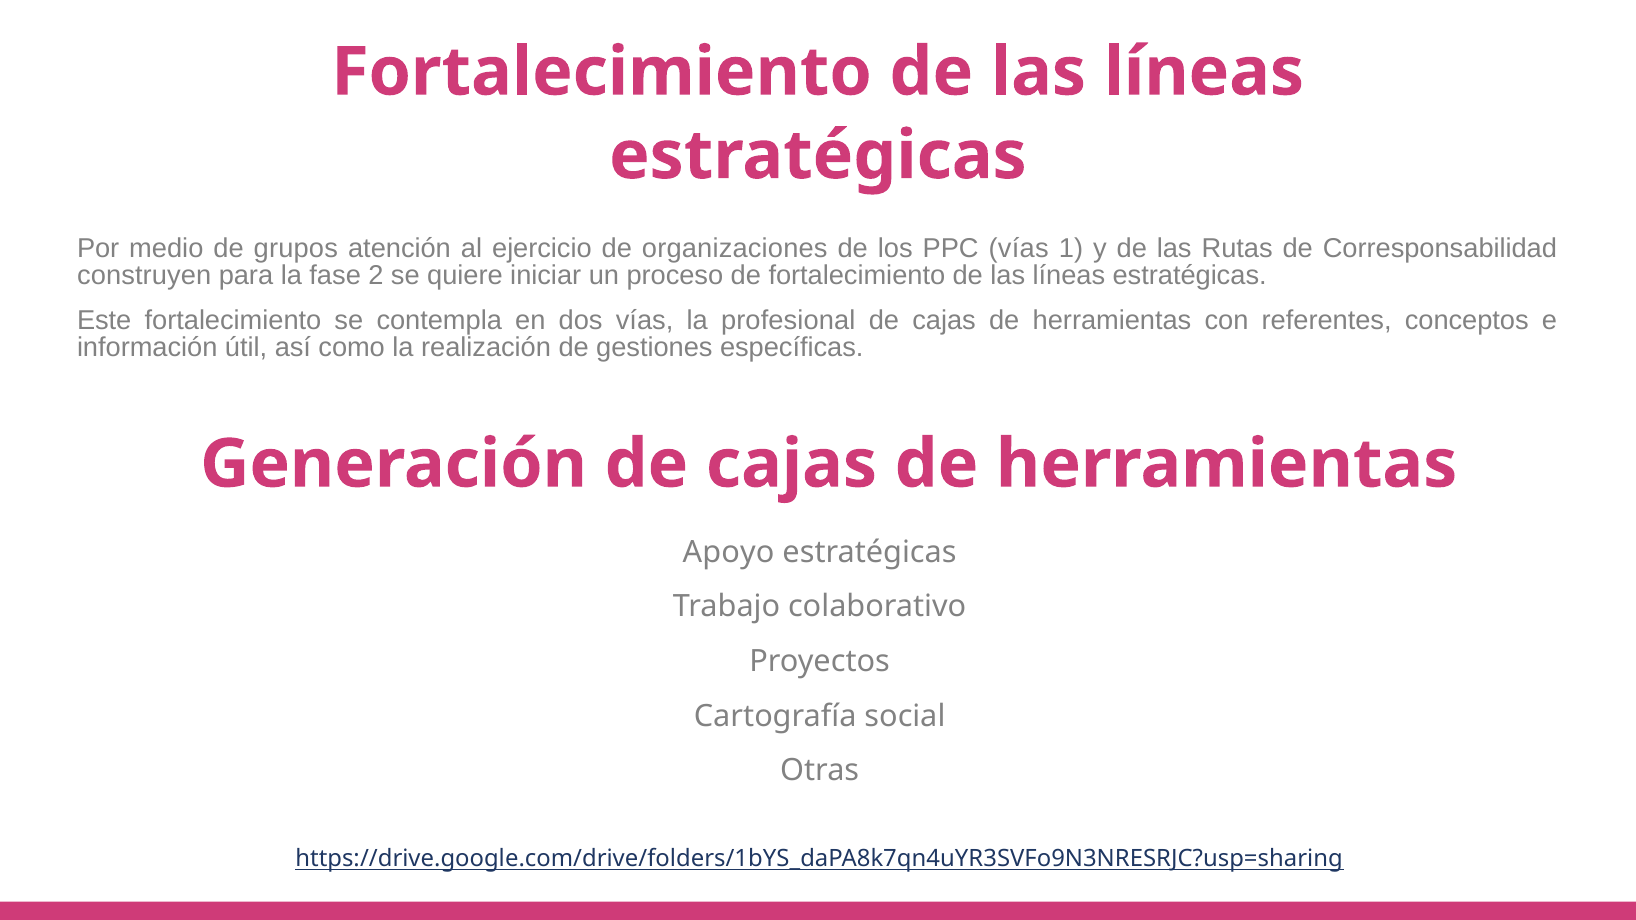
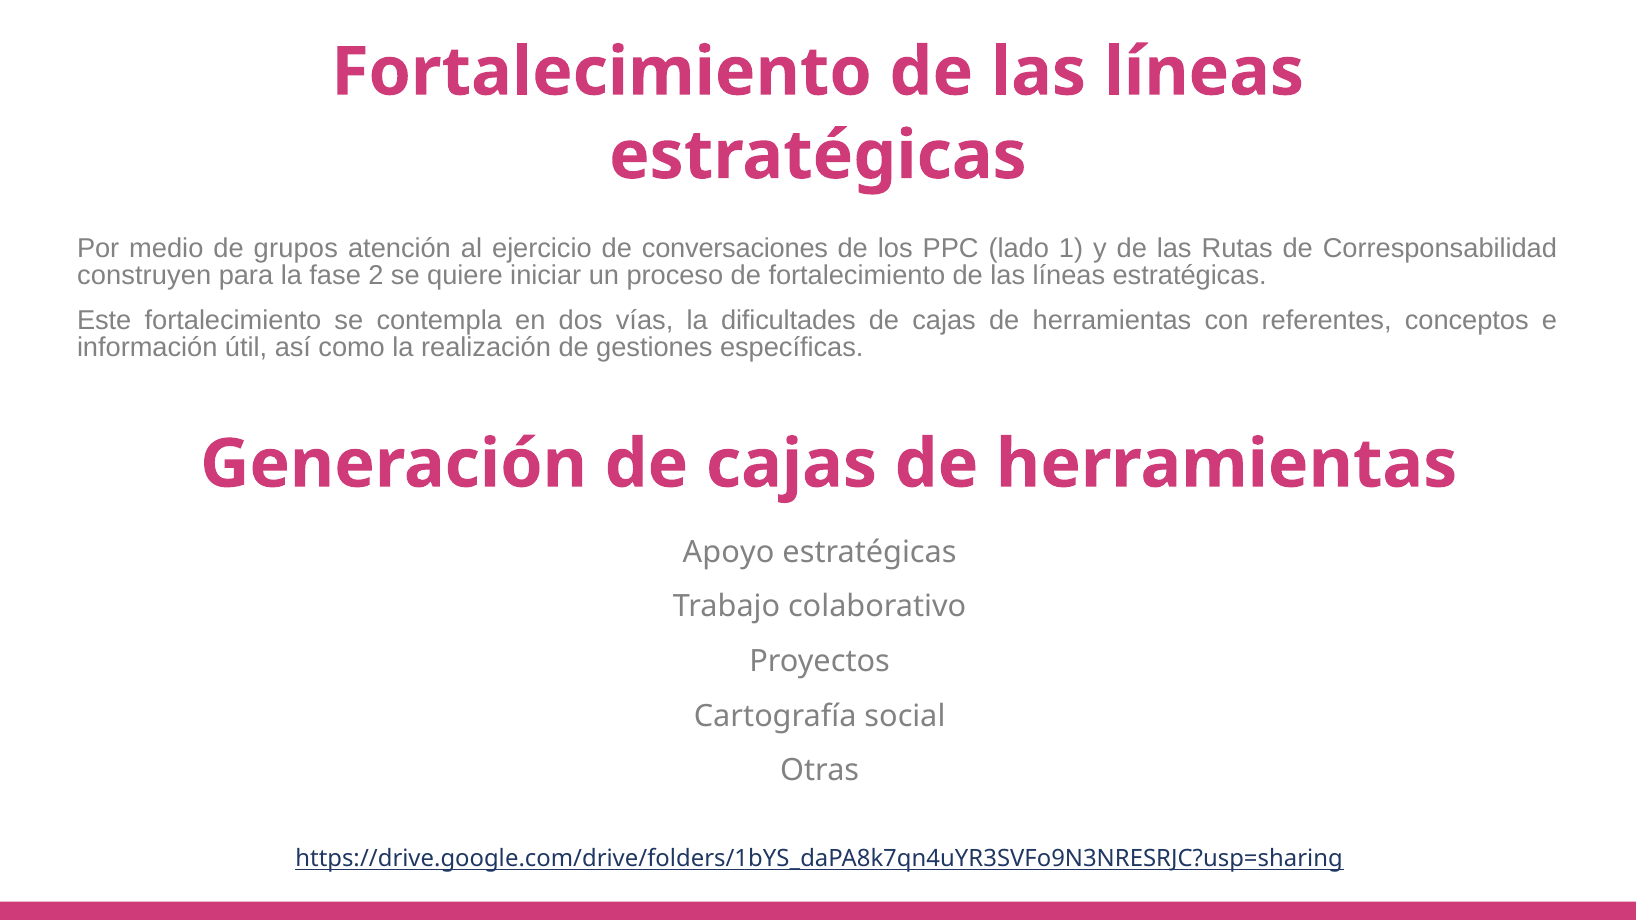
organizaciones: organizaciones -> conversaciones
PPC vías: vías -> lado
profesional: profesional -> dificultades
